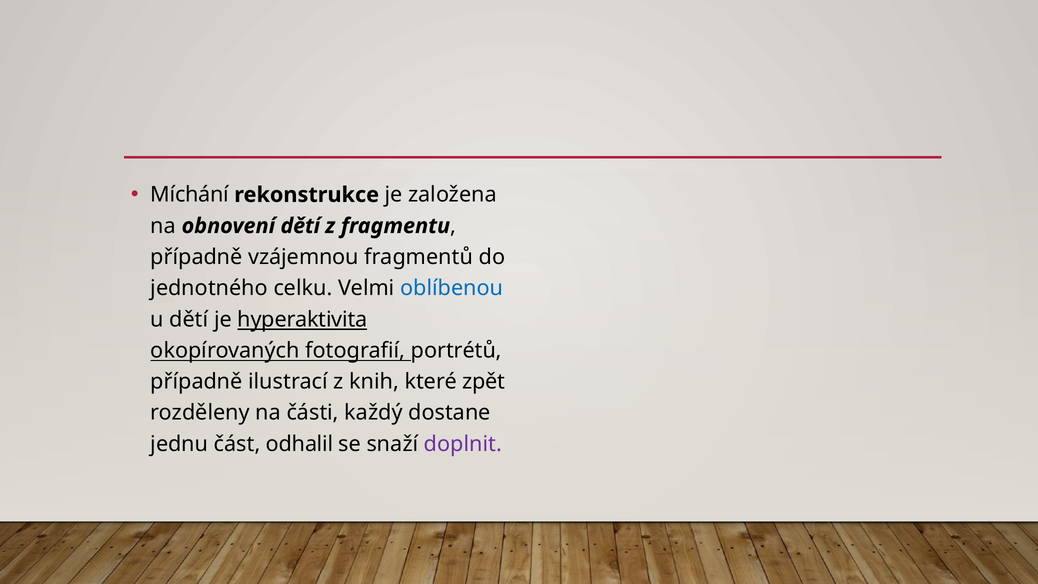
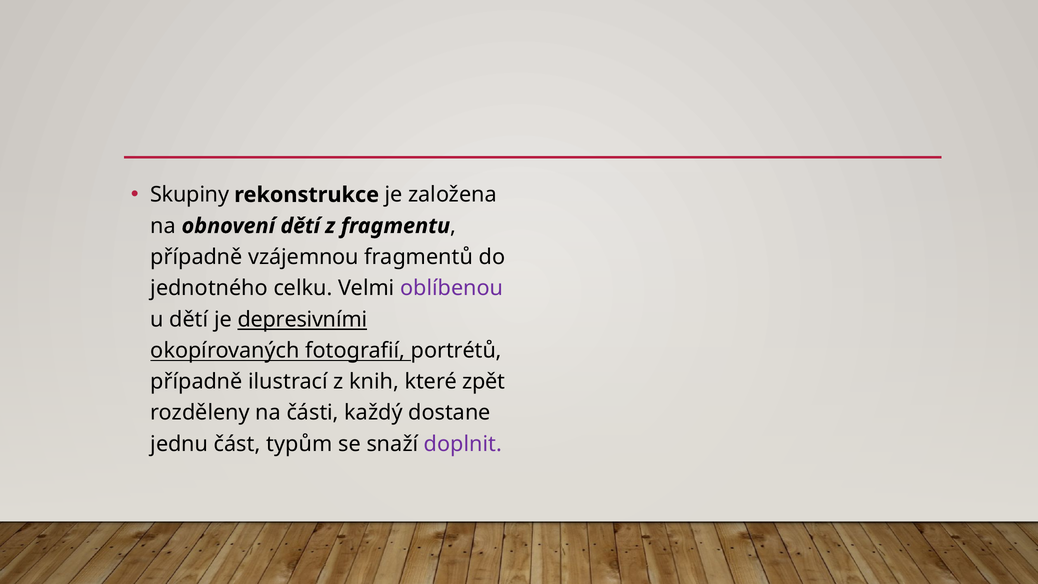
Míchání: Míchání -> Skupiny
oblíbenou colour: blue -> purple
hyperaktivita: hyperaktivita -> depresivními
odhalil: odhalil -> typům
